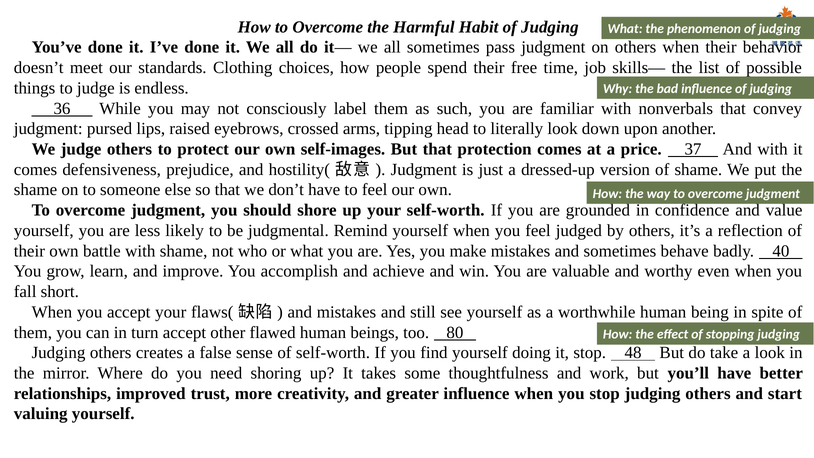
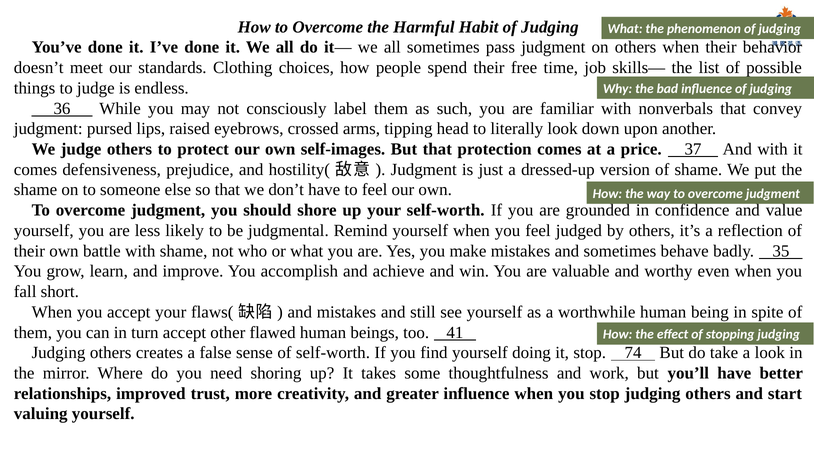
40: 40 -> 35
80: 80 -> 41
48: 48 -> 74
